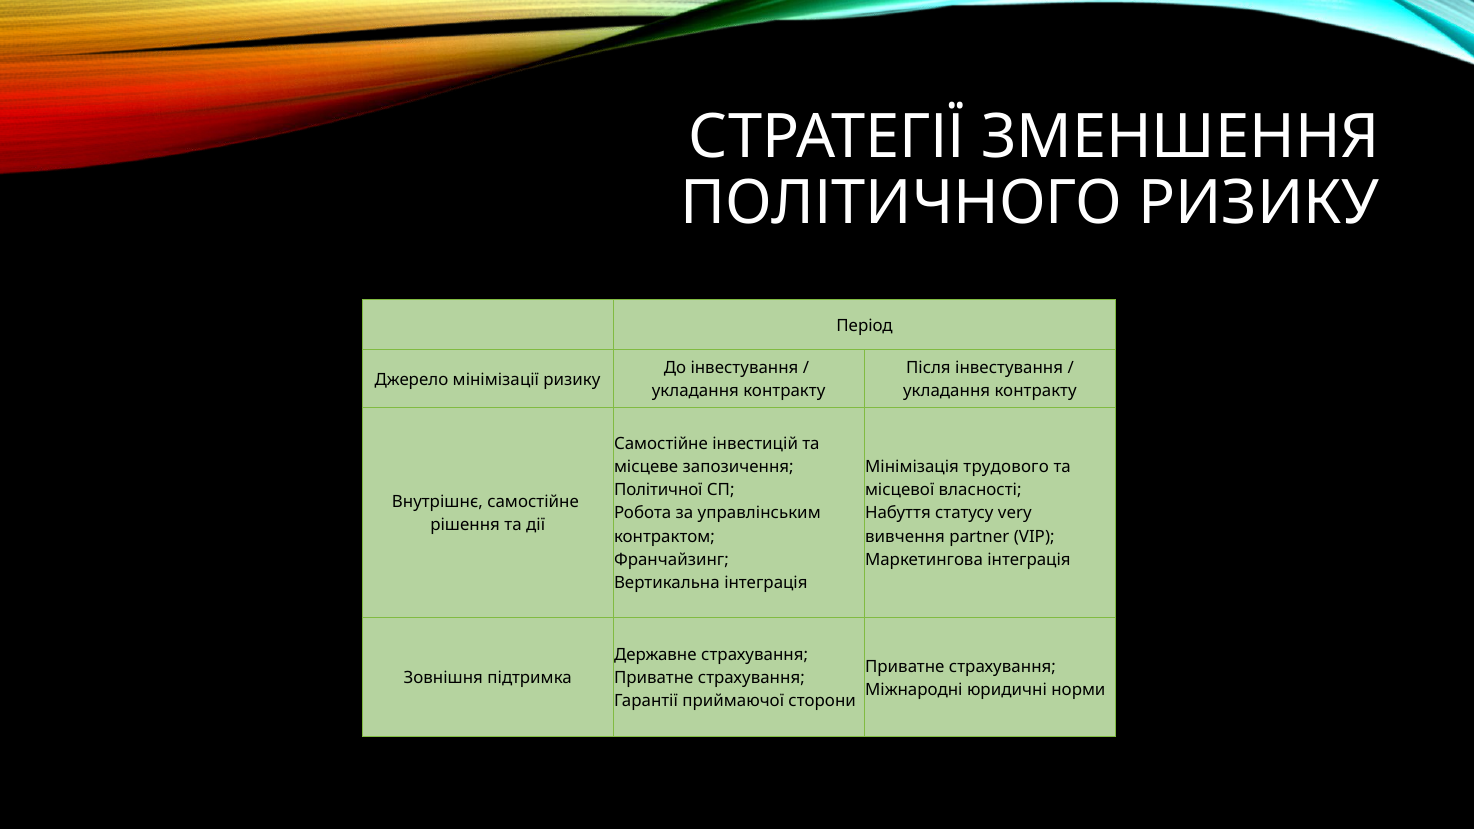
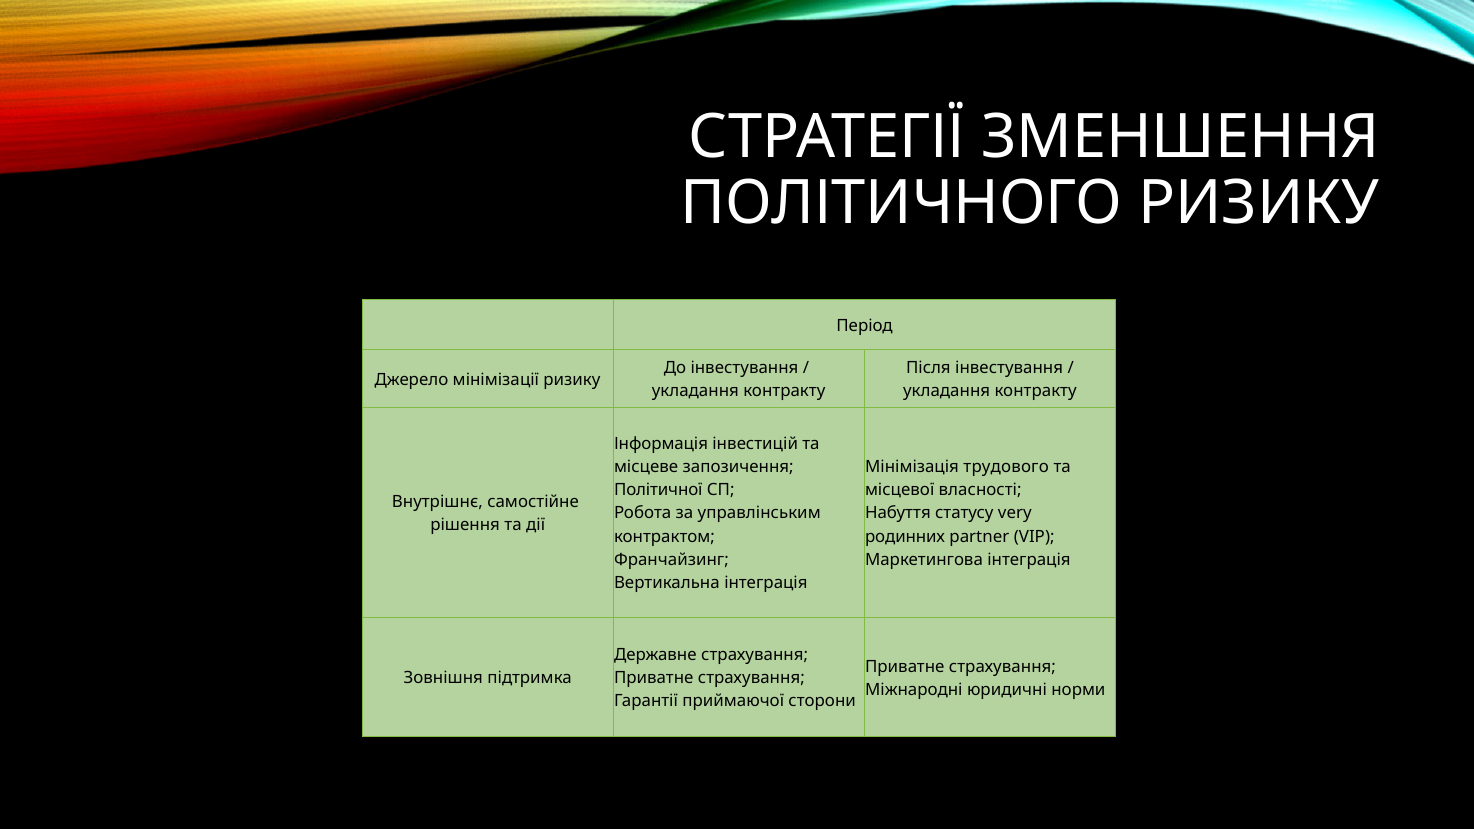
Самостійне at (661, 444): Самостійне -> Інформація
вивчення: вивчення -> родинних
